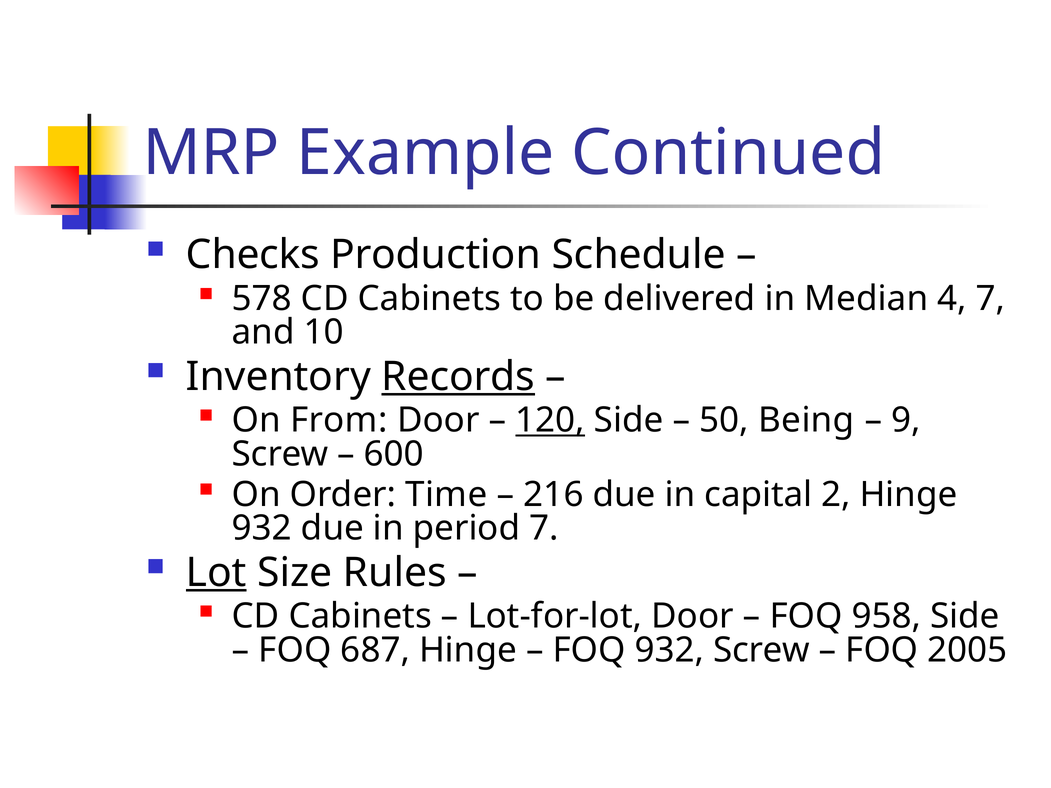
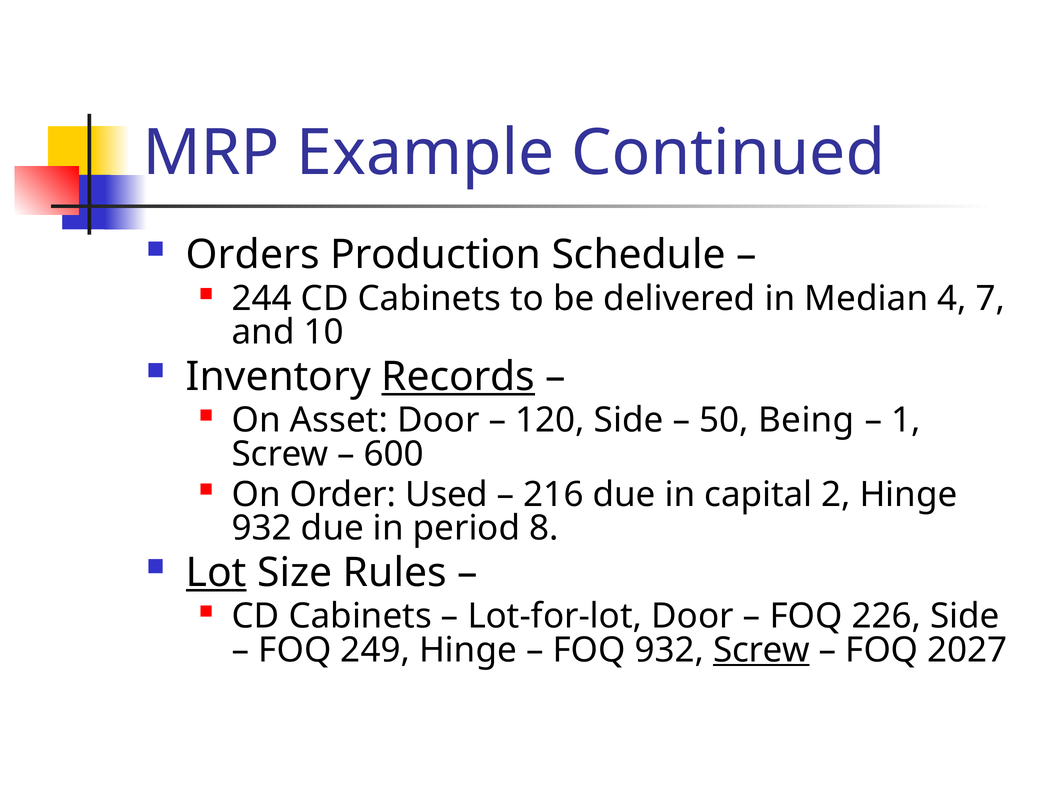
Checks: Checks -> Orders
578: 578 -> 244
From: From -> Asset
120 underline: present -> none
9: 9 -> 1
Time: Time -> Used
period 7: 7 -> 8
958: 958 -> 226
687: 687 -> 249
Screw at (762, 650) underline: none -> present
2005: 2005 -> 2027
